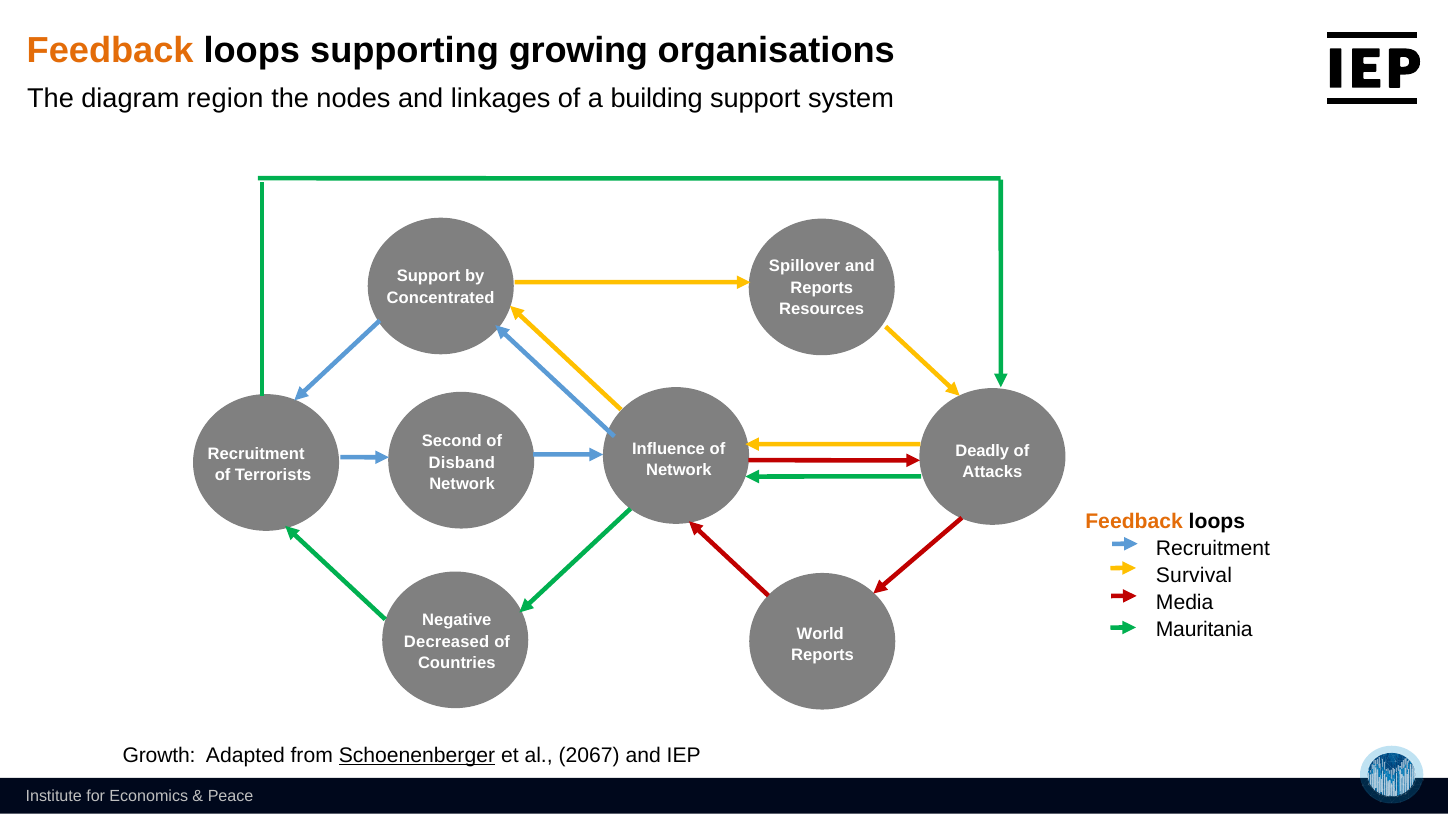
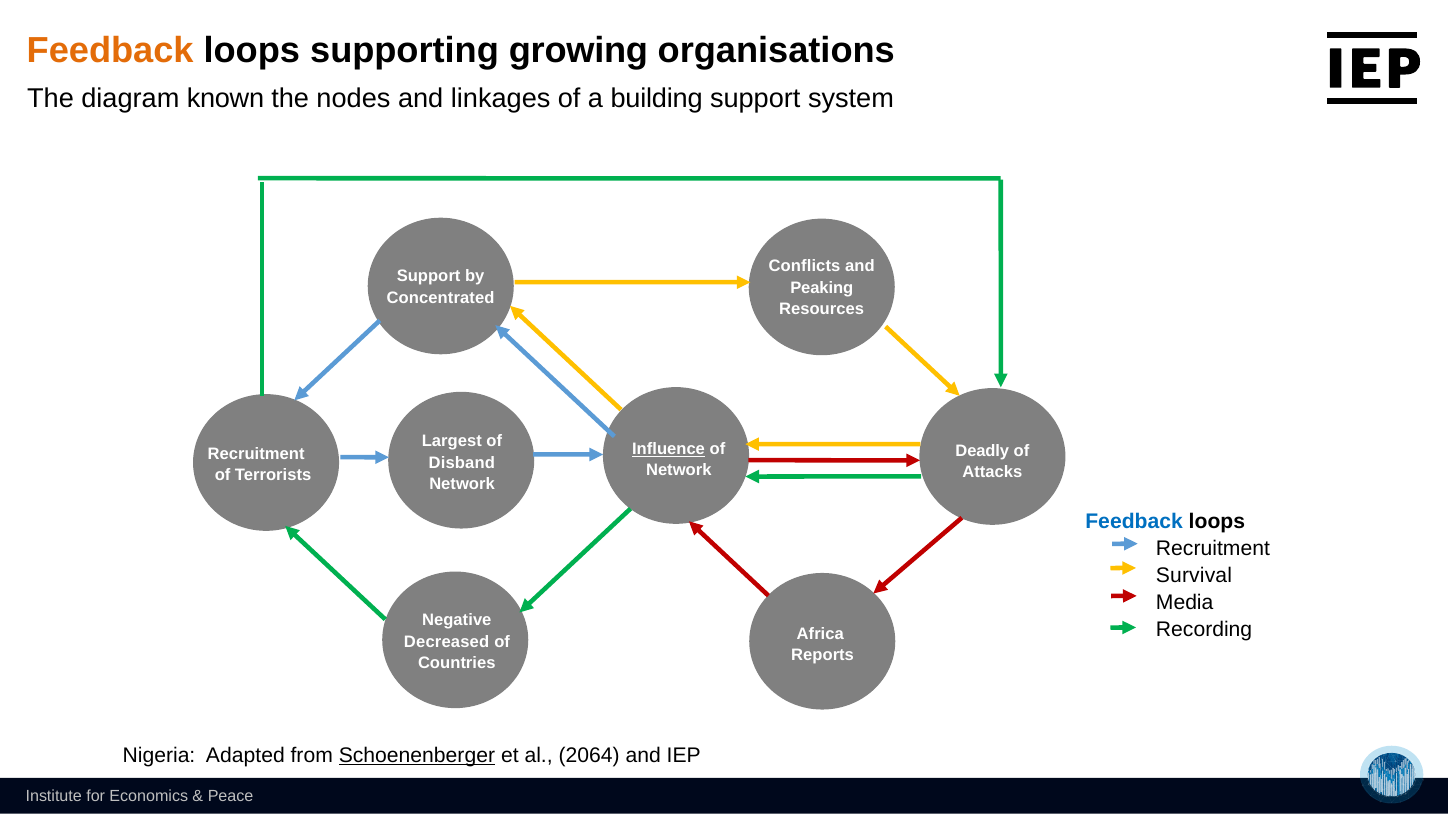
region: region -> known
Spillover: Spillover -> Conflicts
Reports at (822, 288): Reports -> Peaking
Second: Second -> Largest
Influence underline: none -> present
Feedback at (1134, 521) colour: orange -> blue
Mauritania: Mauritania -> Recording
World: World -> Africa
Growth: Growth -> Nigeria
2067: 2067 -> 2064
